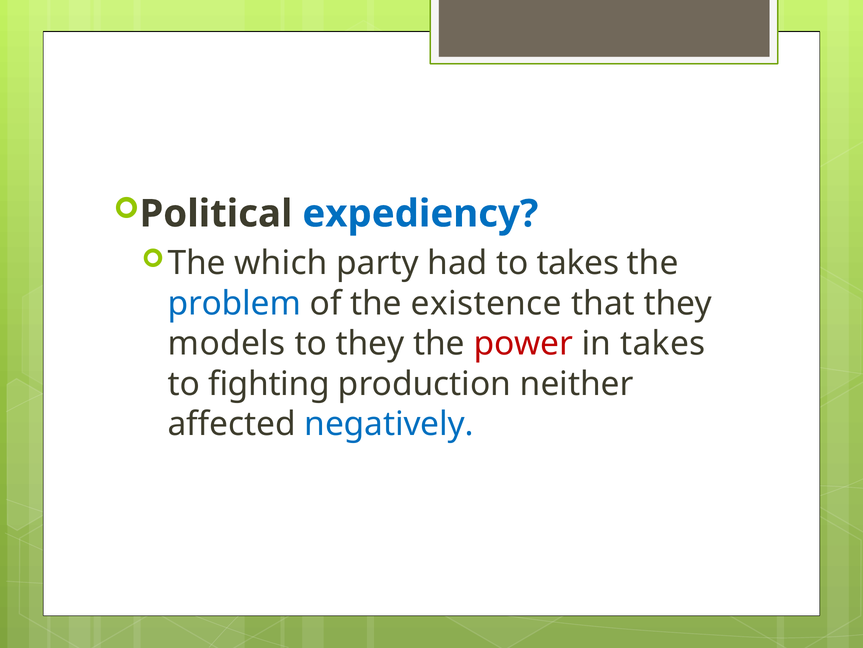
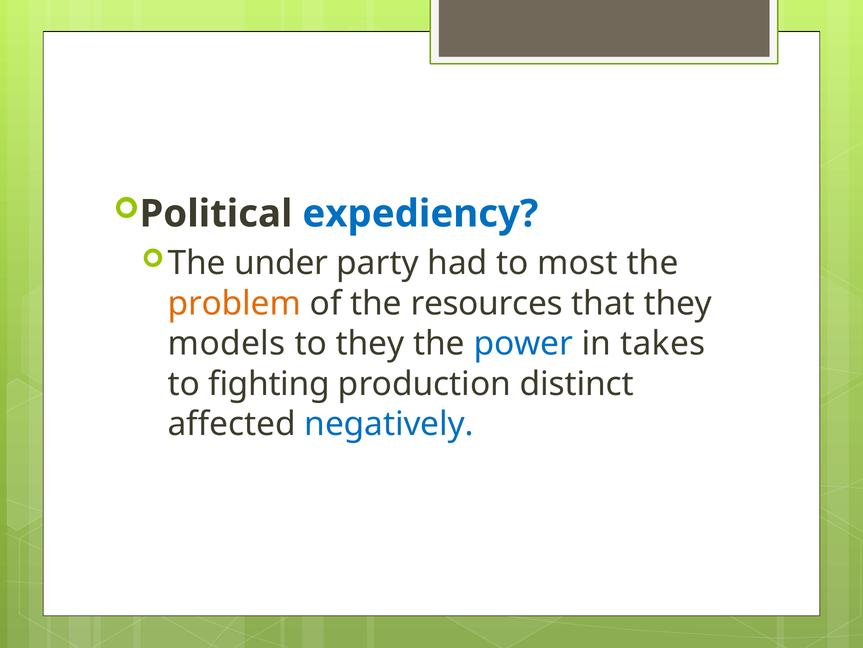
which: which -> under
to takes: takes -> most
problem colour: blue -> orange
existence: existence -> resources
power colour: red -> blue
neither: neither -> distinct
